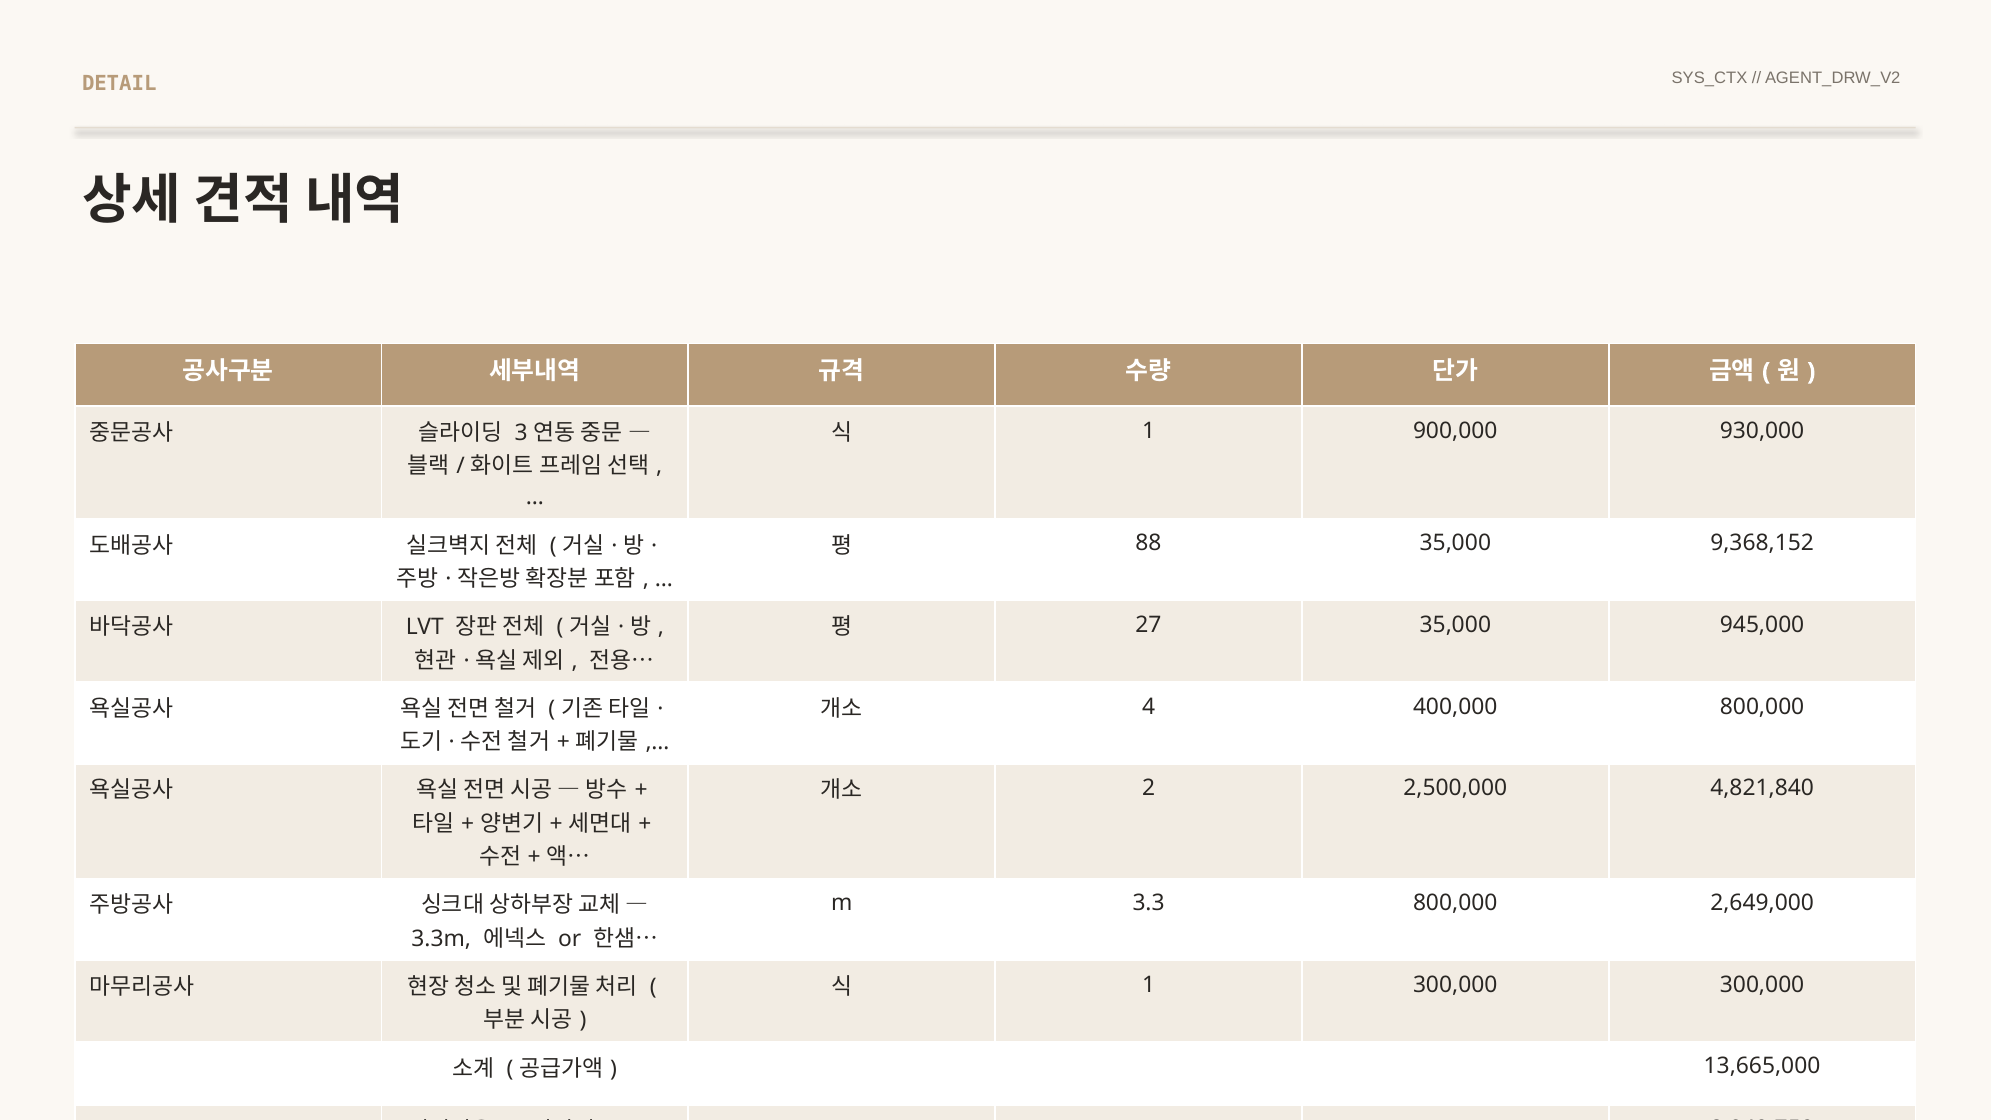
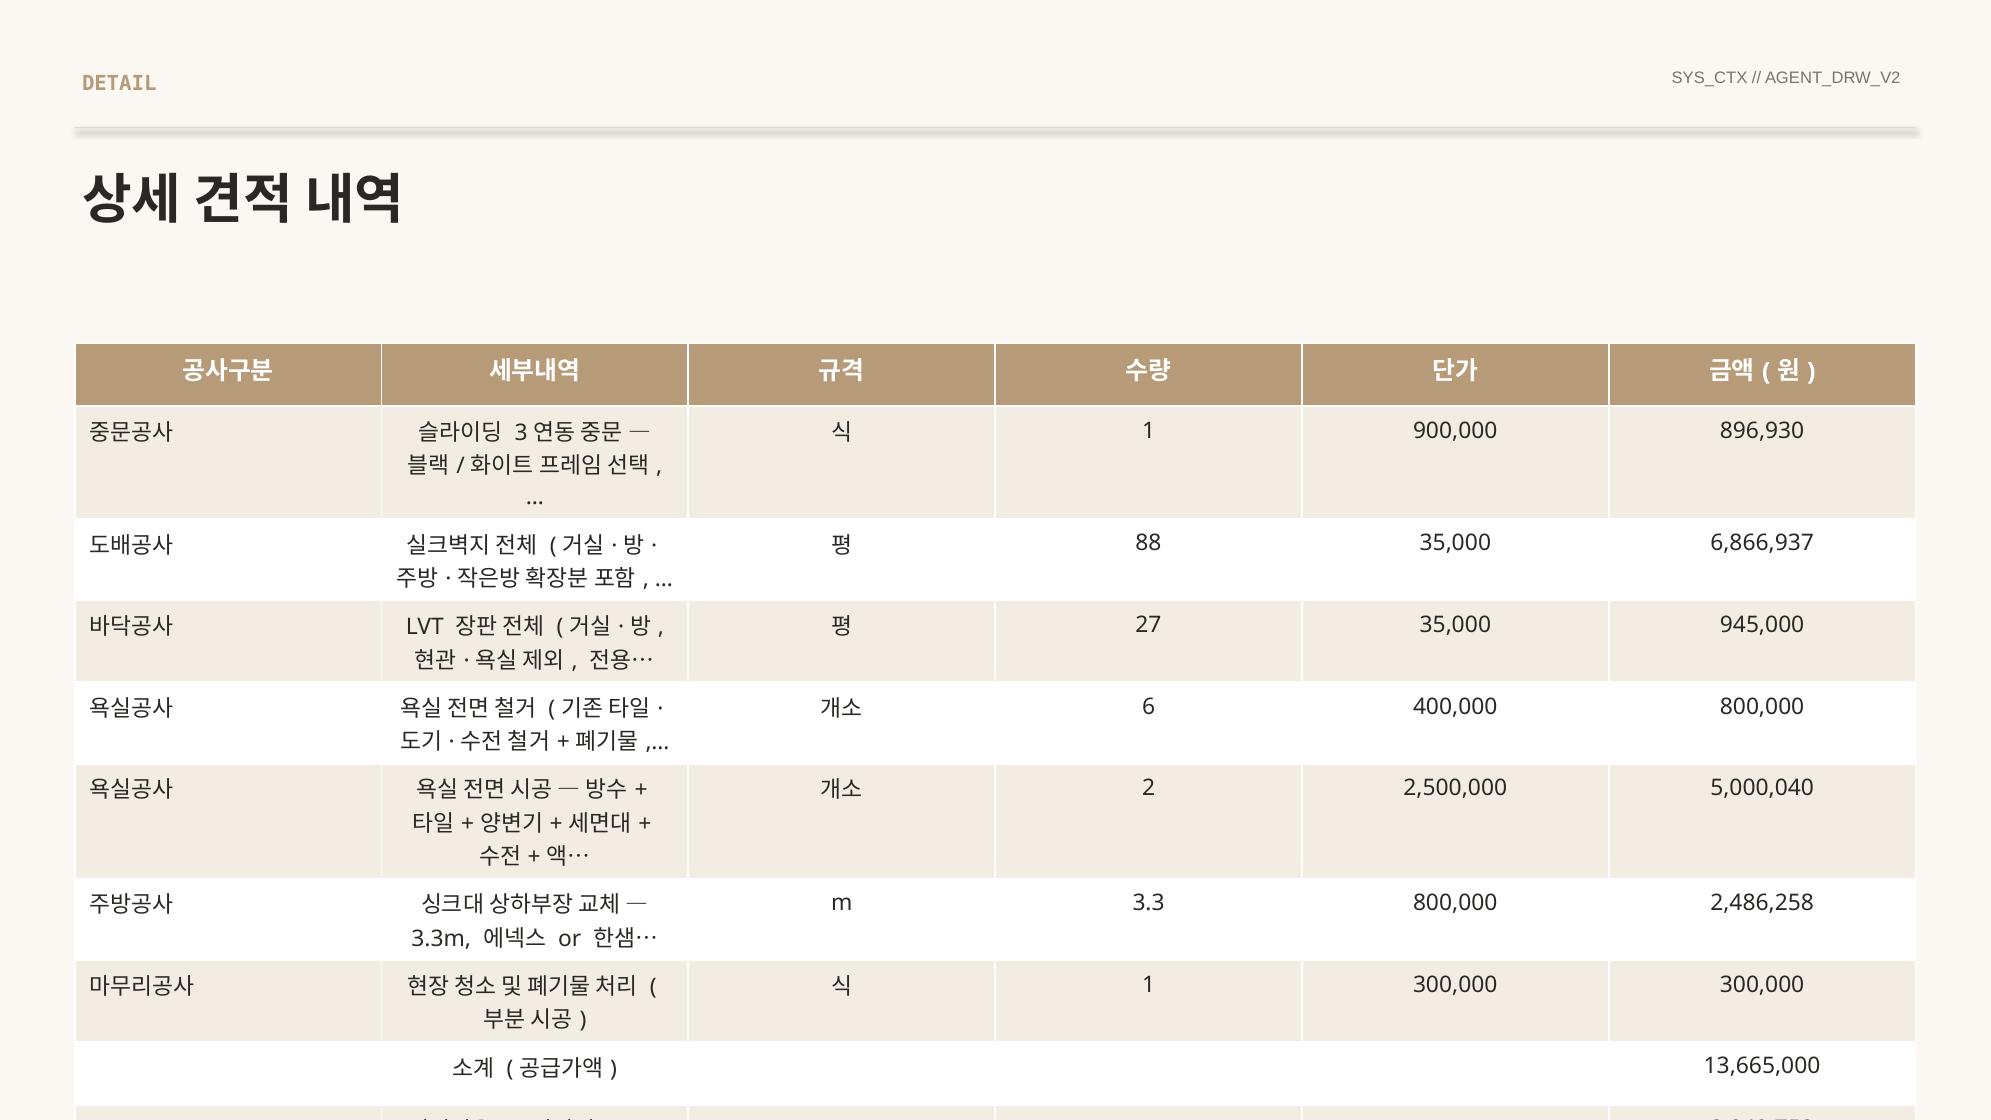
930,000: 930,000 -> 896,930
9,368,152: 9,368,152 -> 6,866,937
4: 4 -> 6
4,821,840: 4,821,840 -> 5,000,040
2,649,000: 2,649,000 -> 2,486,258
